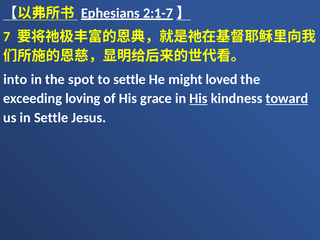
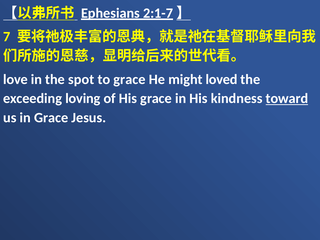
into: into -> love
to settle: settle -> grace
His at (198, 99) underline: present -> none
in Settle: Settle -> Grace
